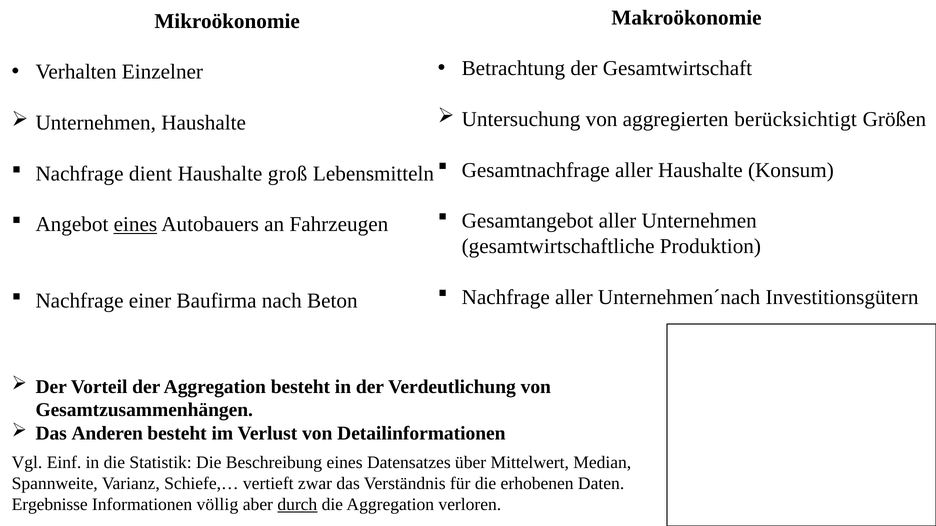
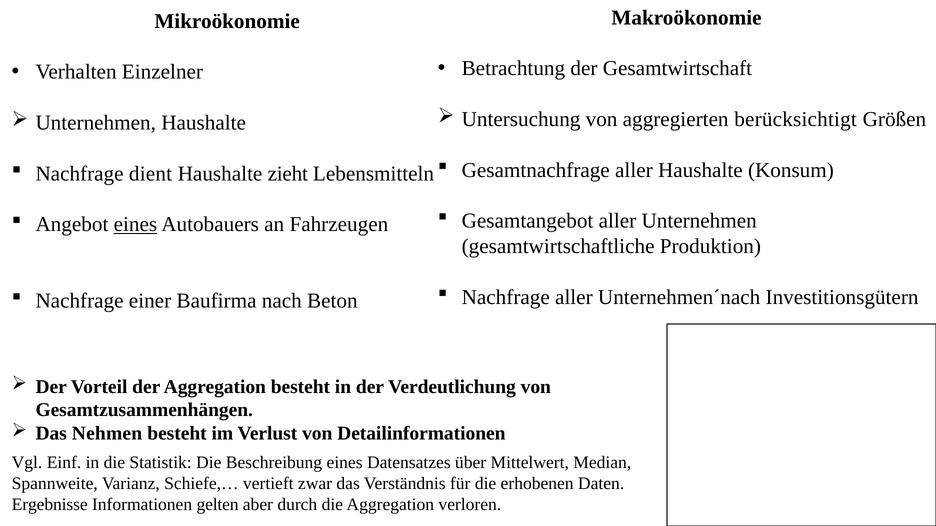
groß: groß -> zieht
Anderen: Anderen -> Nehmen
völlig: völlig -> gelten
durch underline: present -> none
